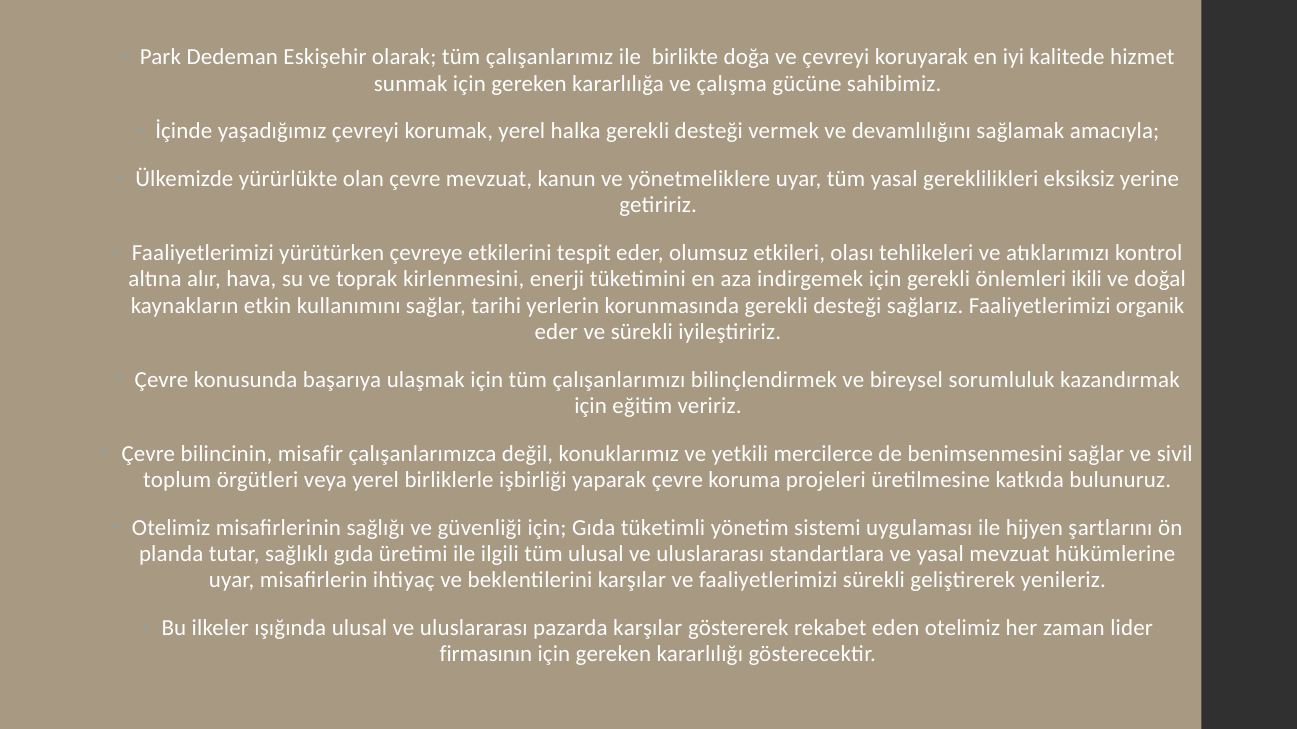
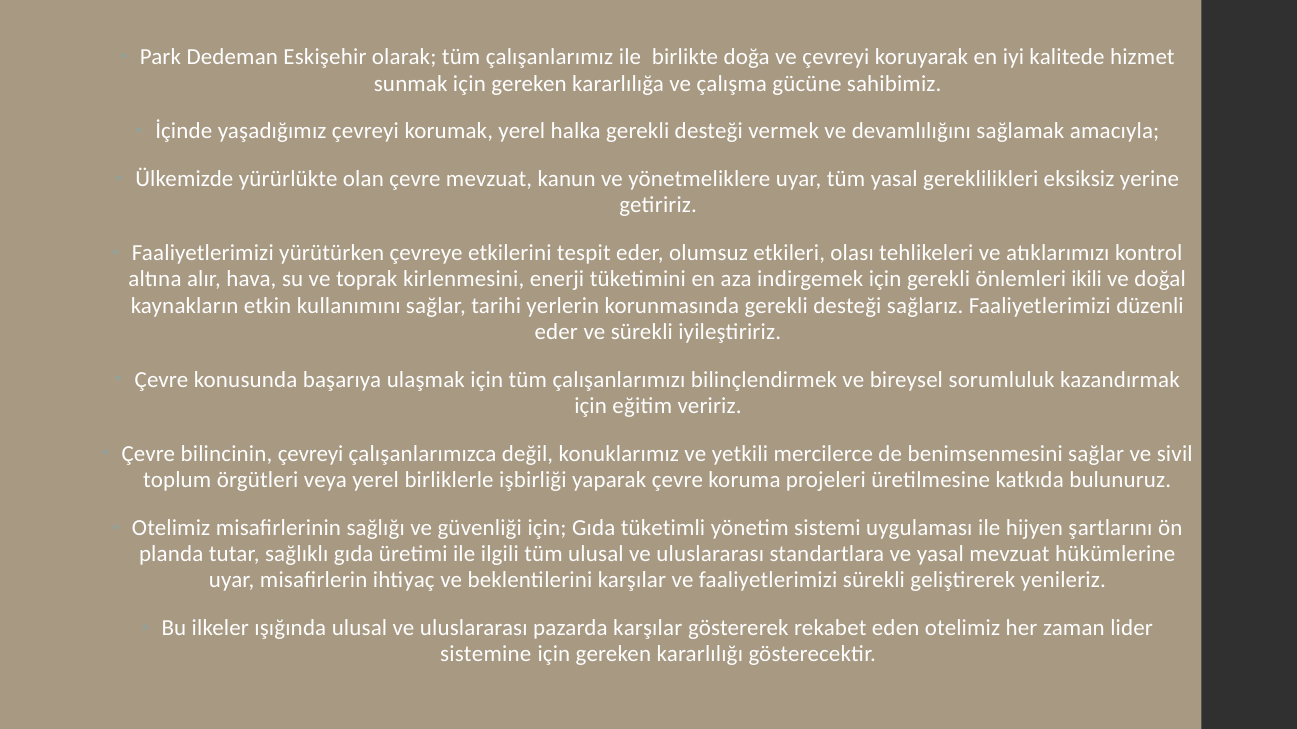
organik: organik -> düzenli
bilincinin misafir: misafir -> çevreyi
firmasının: firmasının -> sistemine
